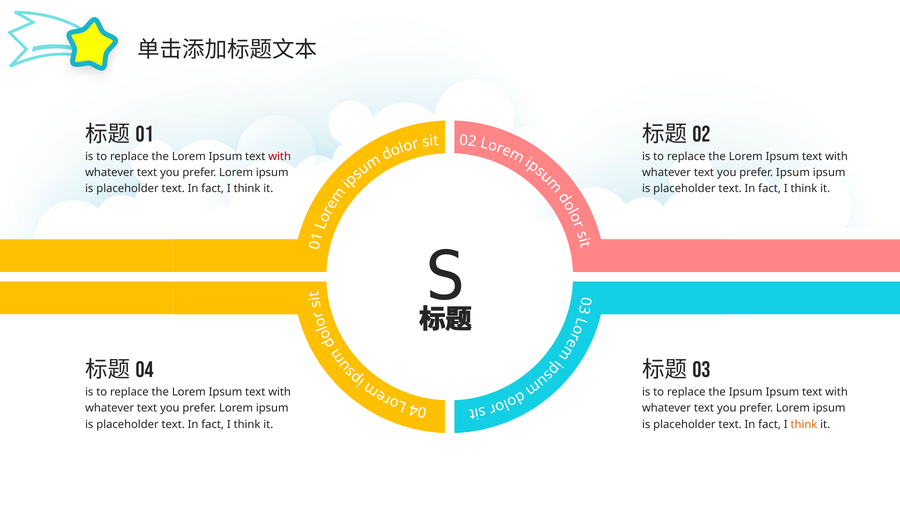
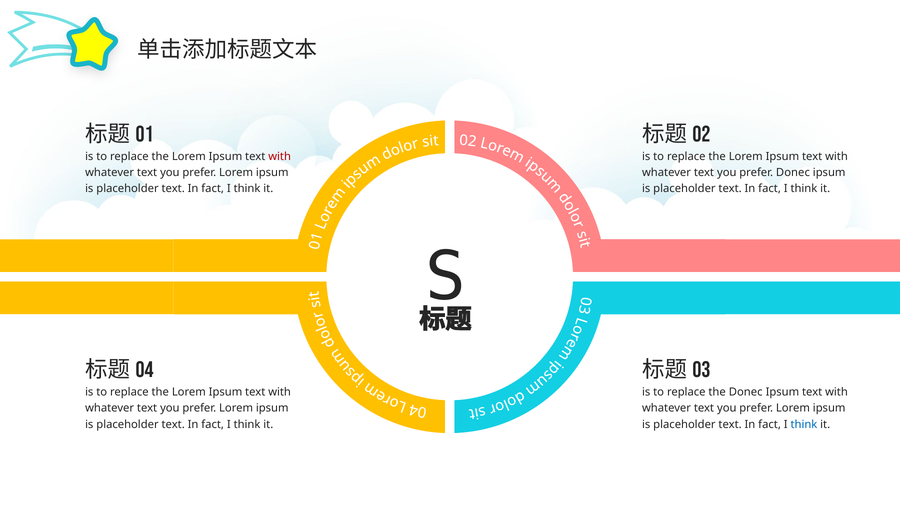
prefer Ipsum: Ipsum -> Donec
the Ipsum: Ipsum -> Donec
think at (804, 425) colour: orange -> blue
